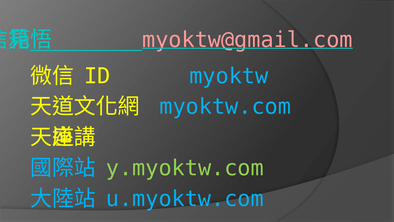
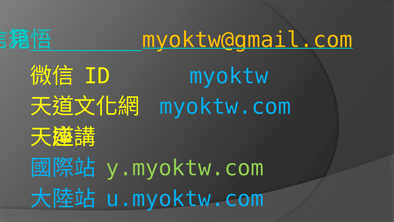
myoktw@gmail.com colour: pink -> yellow
